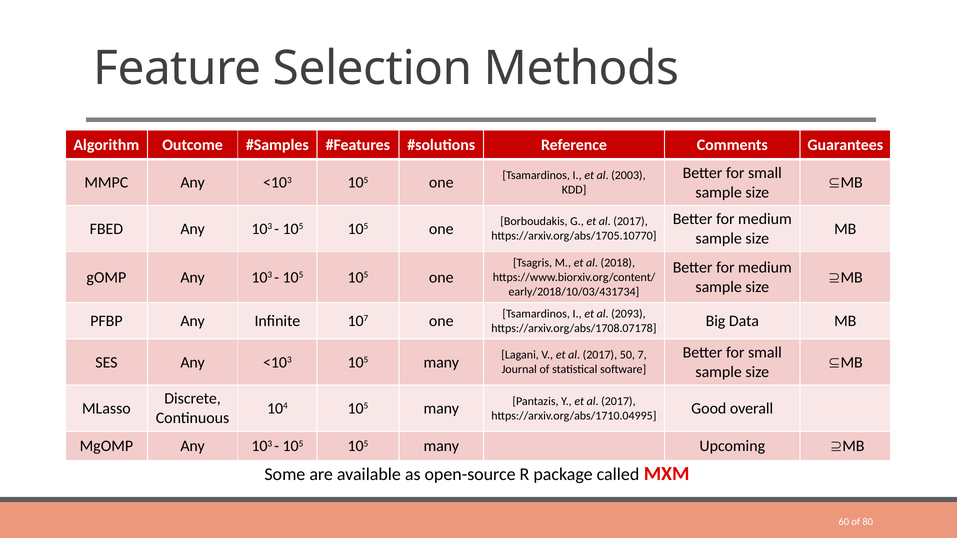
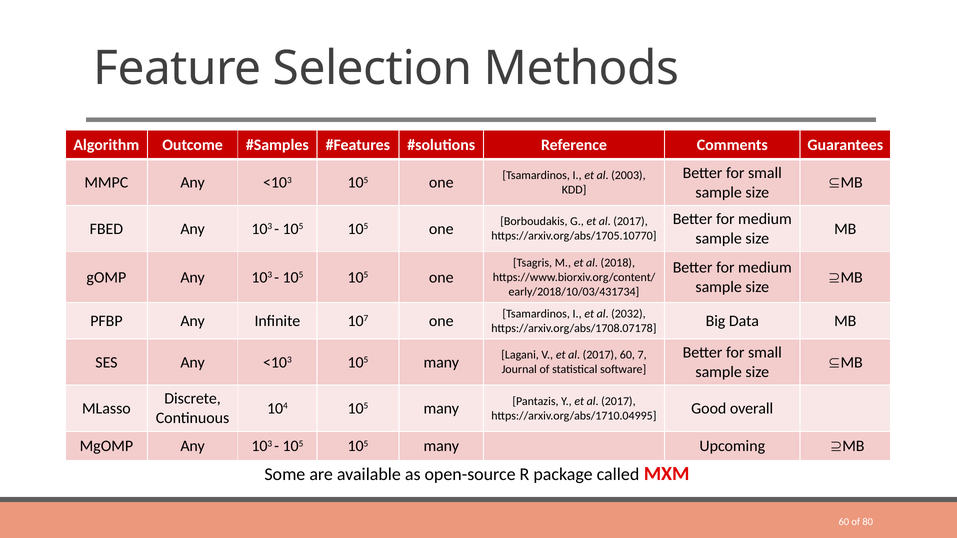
2093: 2093 -> 2032
2017 50: 50 -> 60
